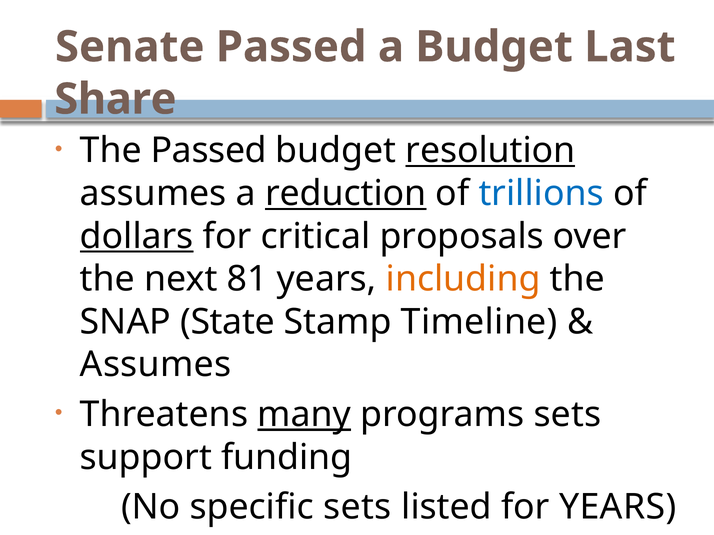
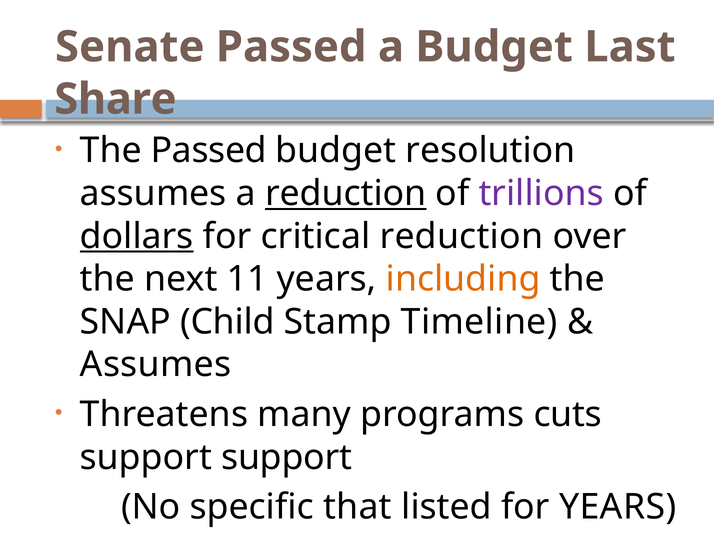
resolution underline: present -> none
trillions colour: blue -> purple
critical proposals: proposals -> reduction
81: 81 -> 11
State: State -> Child
many underline: present -> none
programs sets: sets -> cuts
support funding: funding -> support
specific sets: sets -> that
